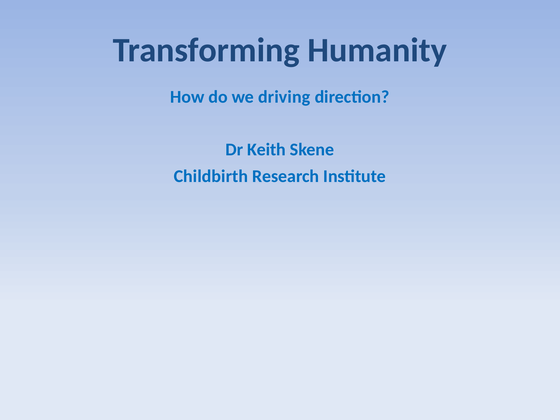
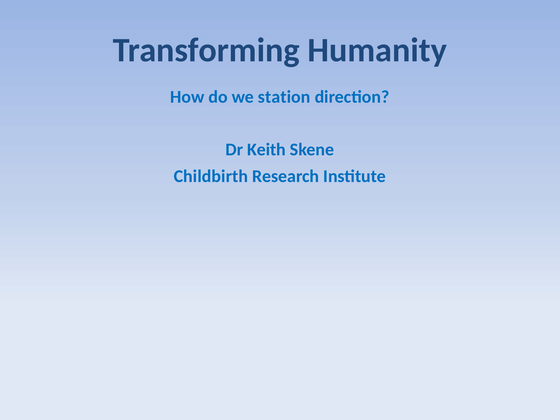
driving: driving -> station
